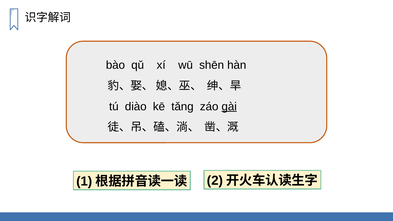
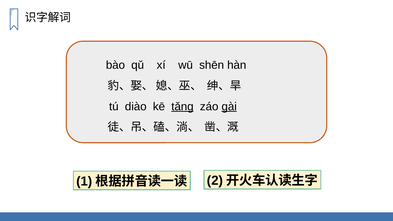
tǎng underline: none -> present
